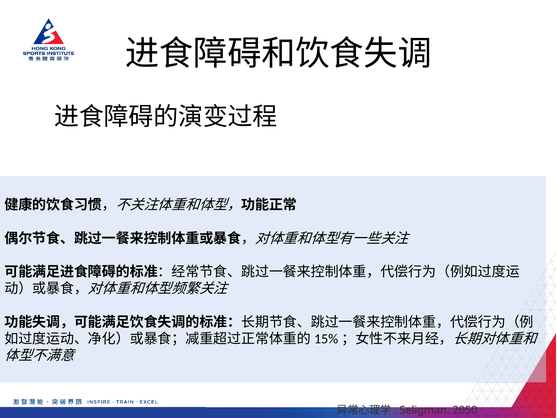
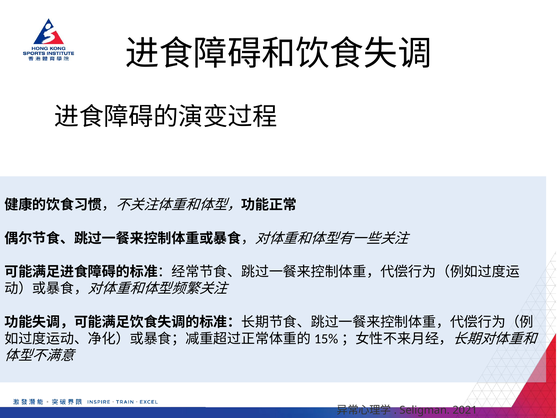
2050: 2050 -> 2021
